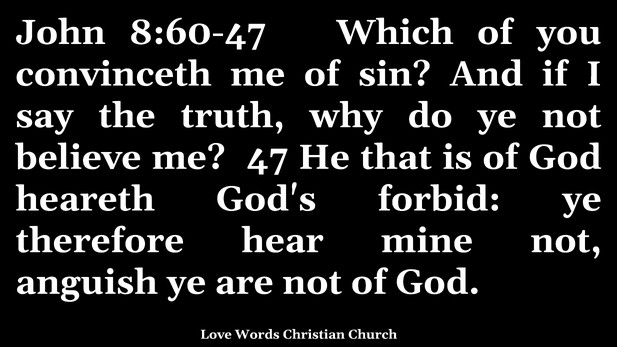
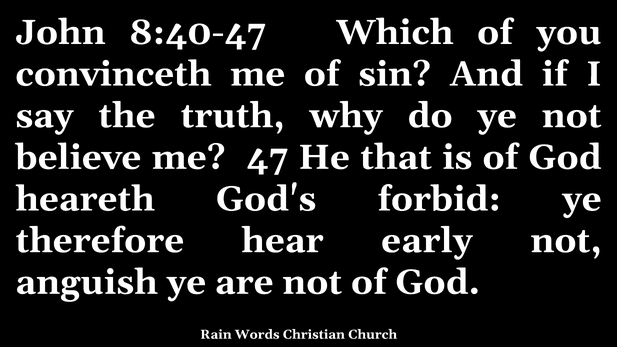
8:60-47: 8:60-47 -> 8:40-47
mine: mine -> early
Love: Love -> Rain
